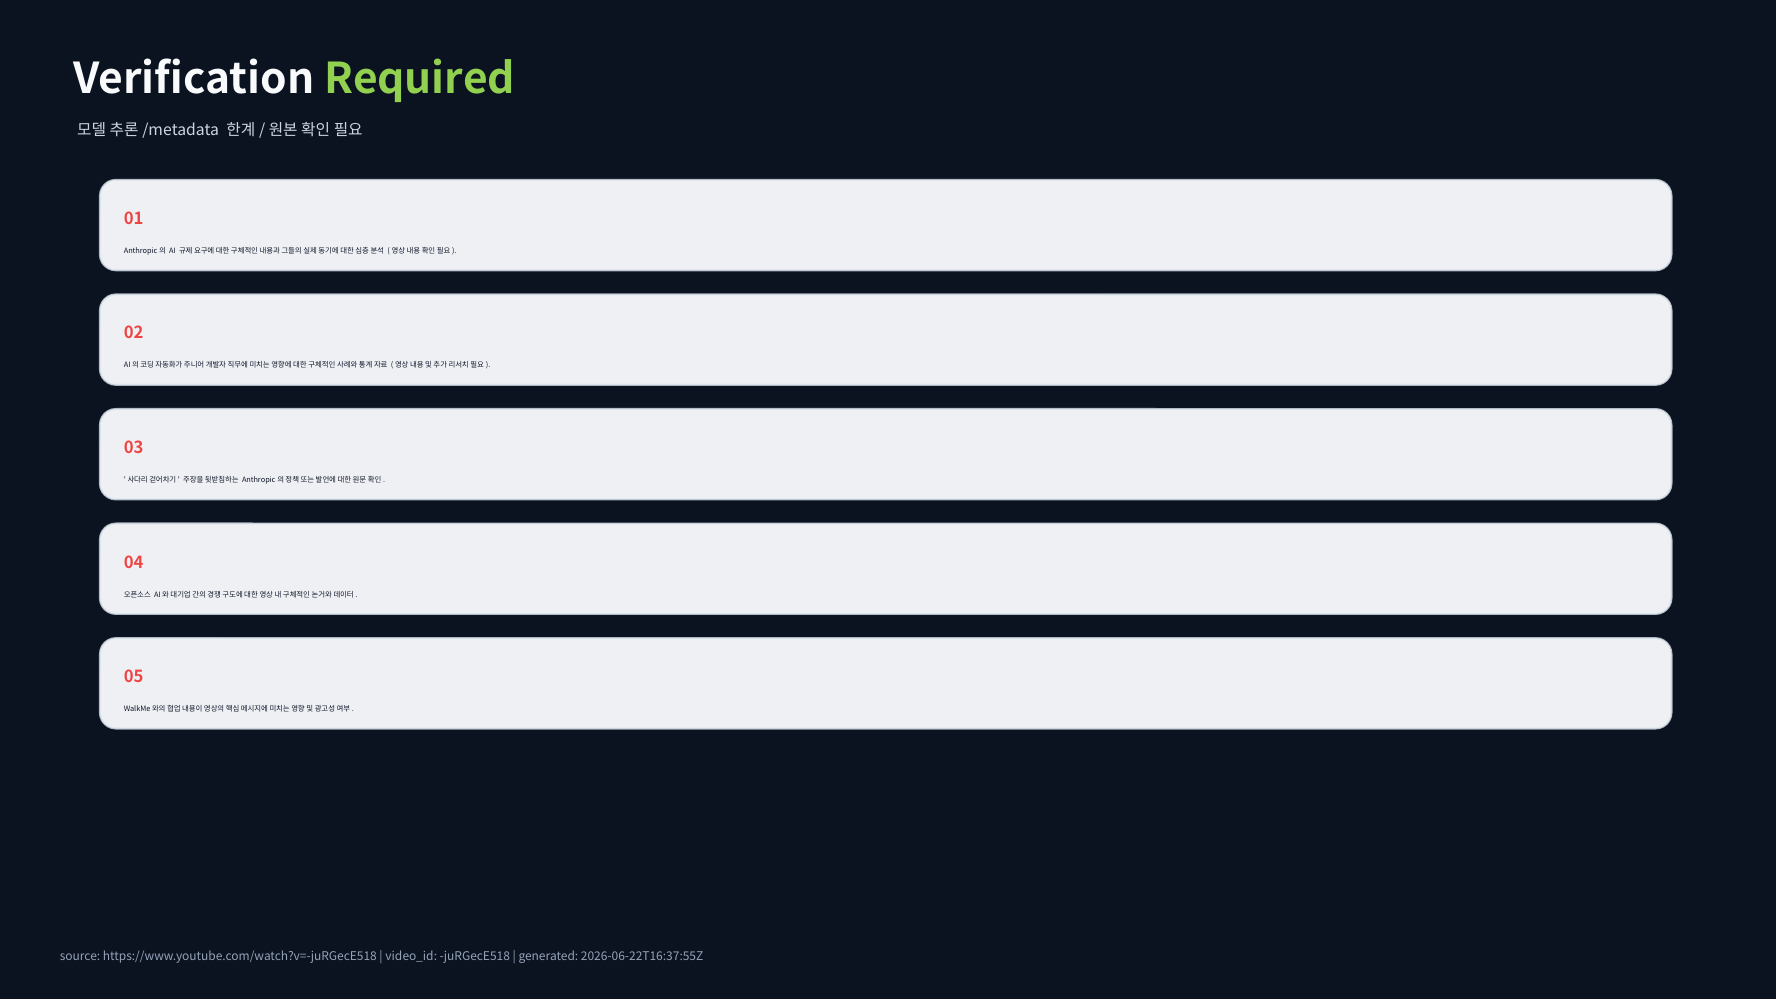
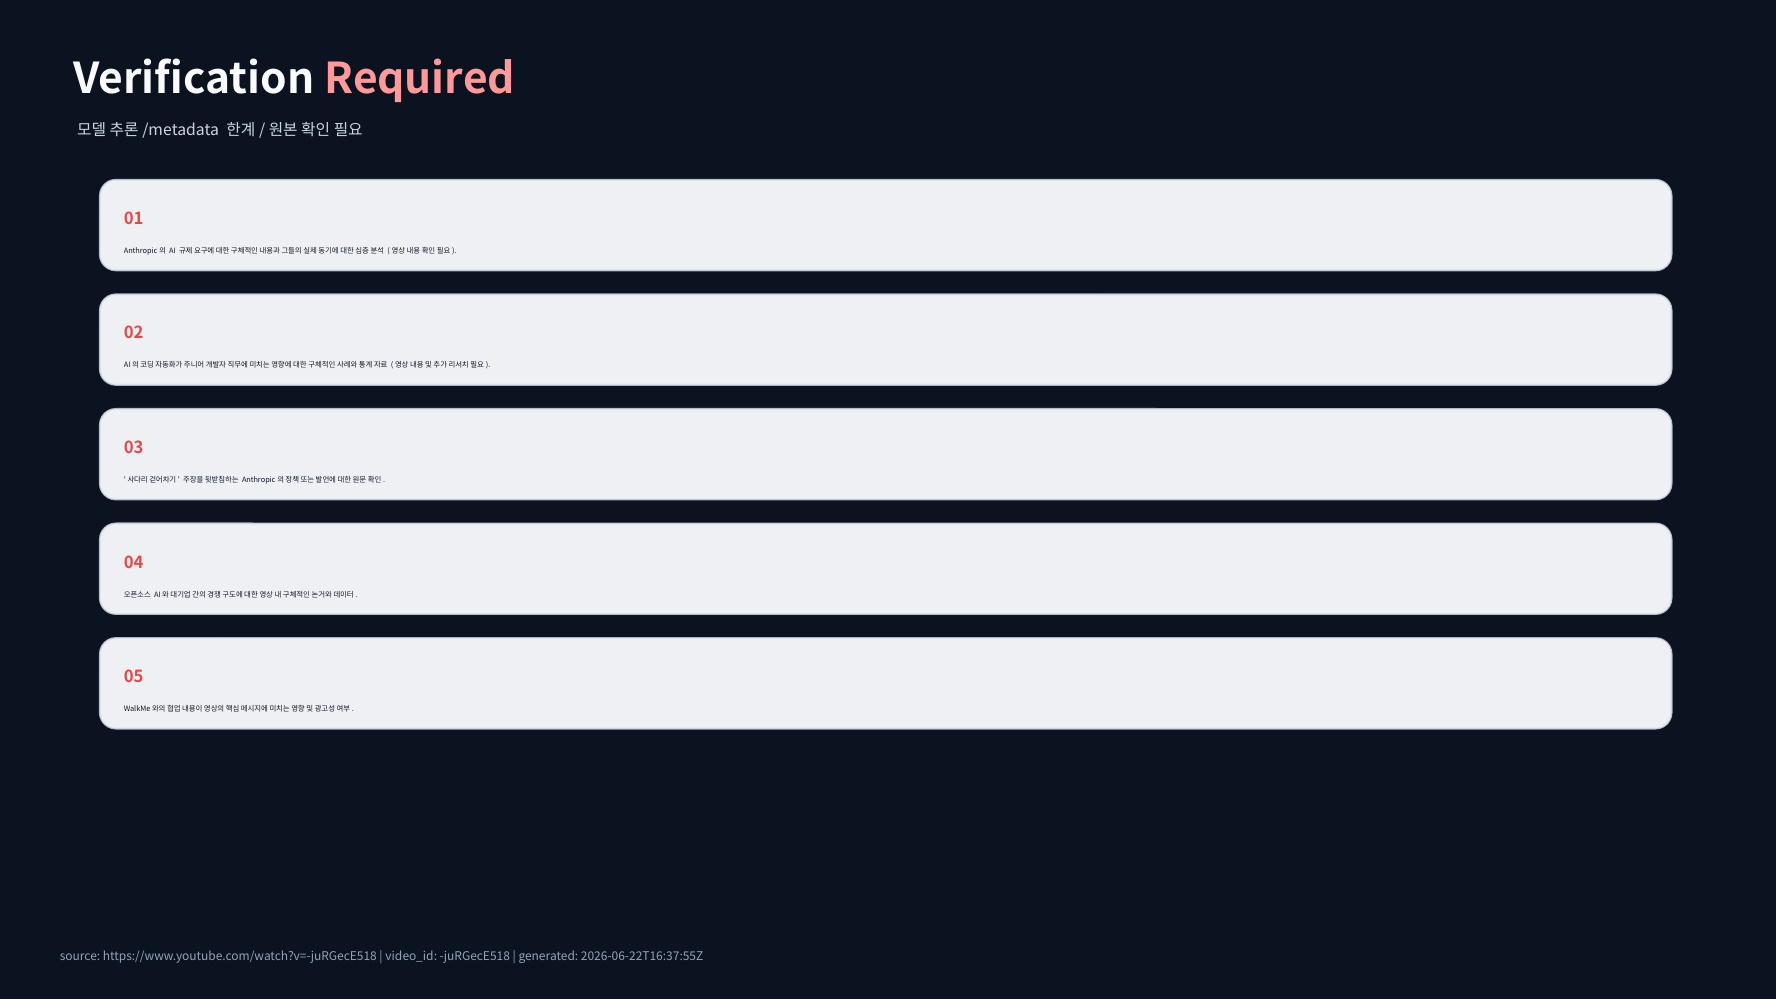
Required colour: light green -> pink
